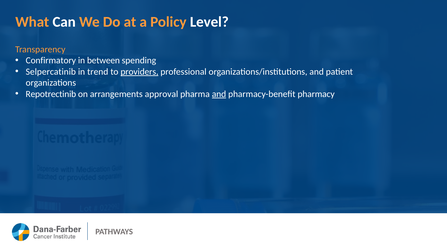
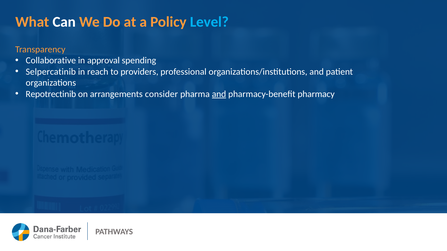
Level colour: white -> light blue
Confirmatory: Confirmatory -> Collaborative
between: between -> approval
trend: trend -> reach
providers underline: present -> none
approval: approval -> consider
